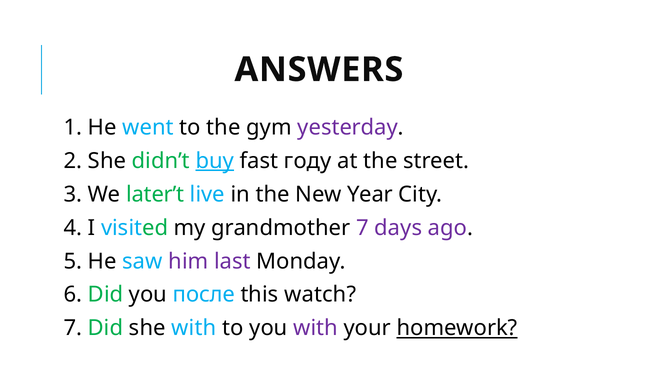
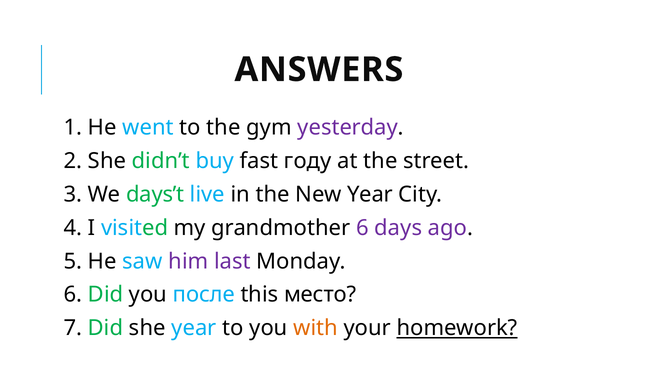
buy underline: present -> none
later’t: later’t -> days’t
grandmother 7: 7 -> 6
watch: watch -> место
she with: with -> year
with at (316, 328) colour: purple -> orange
